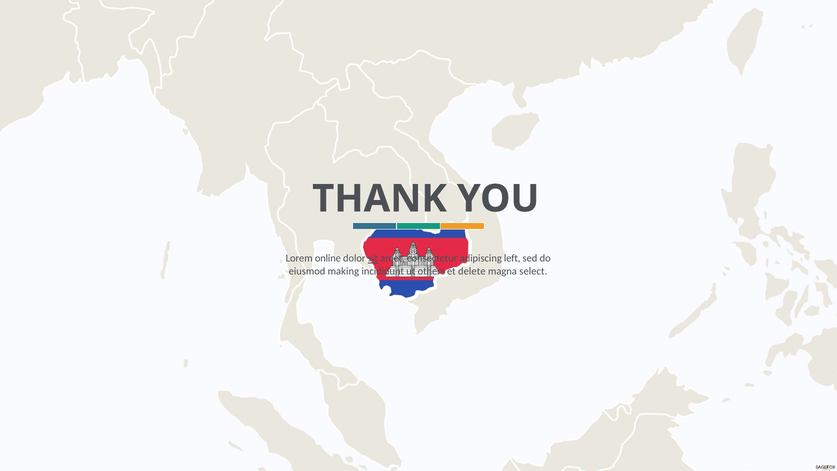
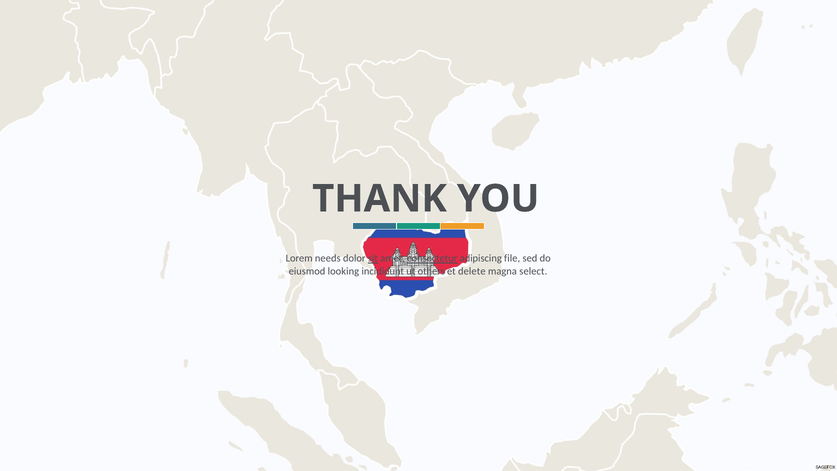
online: online -> needs
consectetur underline: none -> present
left: left -> file
making: making -> looking
